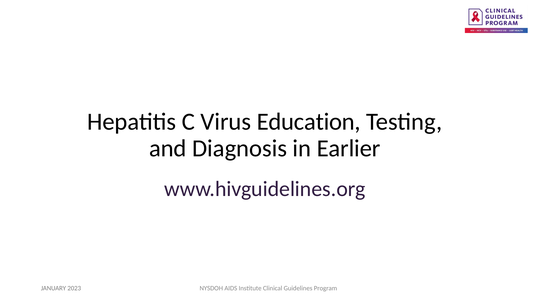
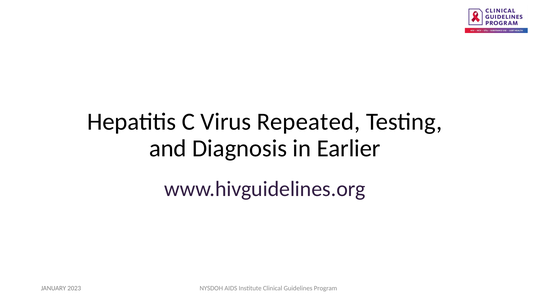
Education: Education -> Repeated
